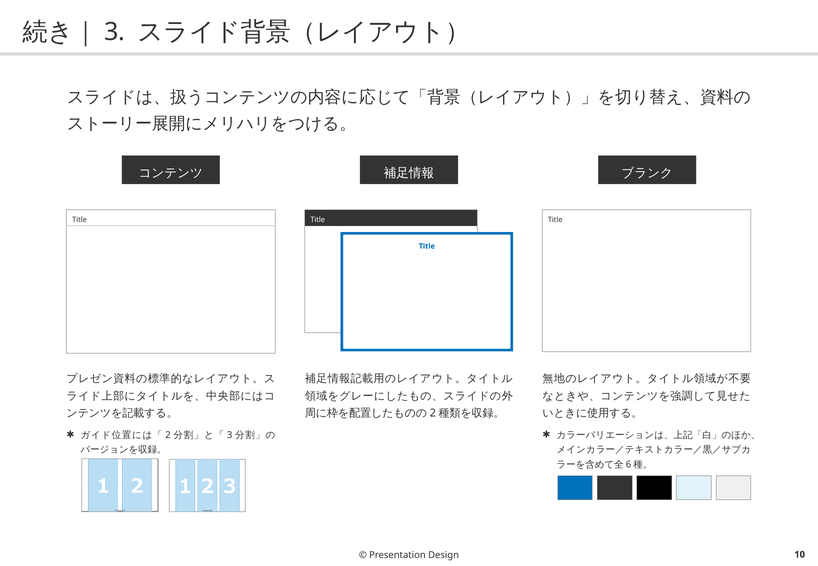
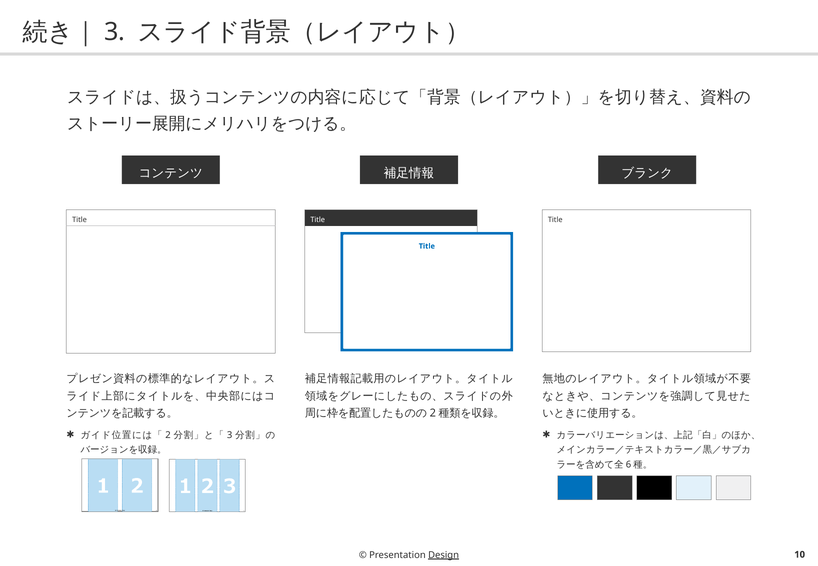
Design underline: none -> present
